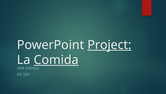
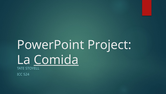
Project underline: present -> none
